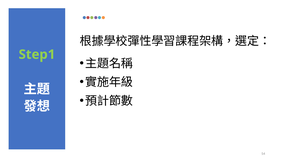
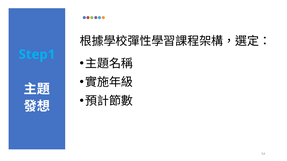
Step1 colour: light green -> light blue
